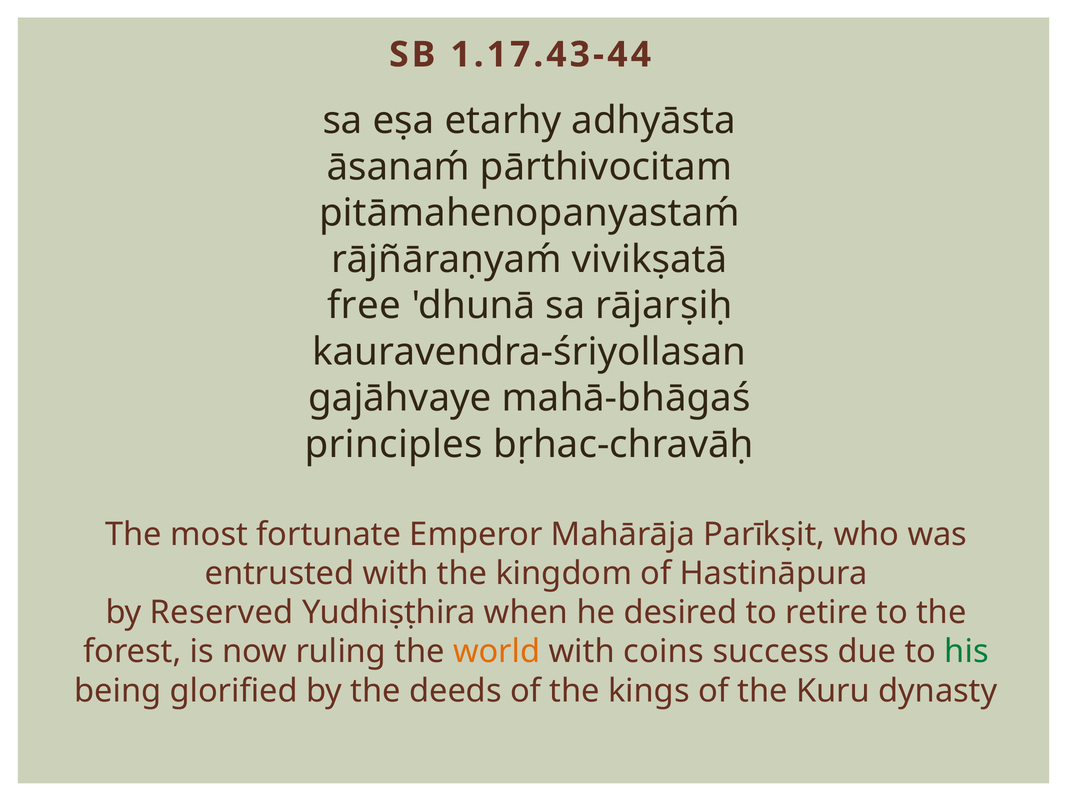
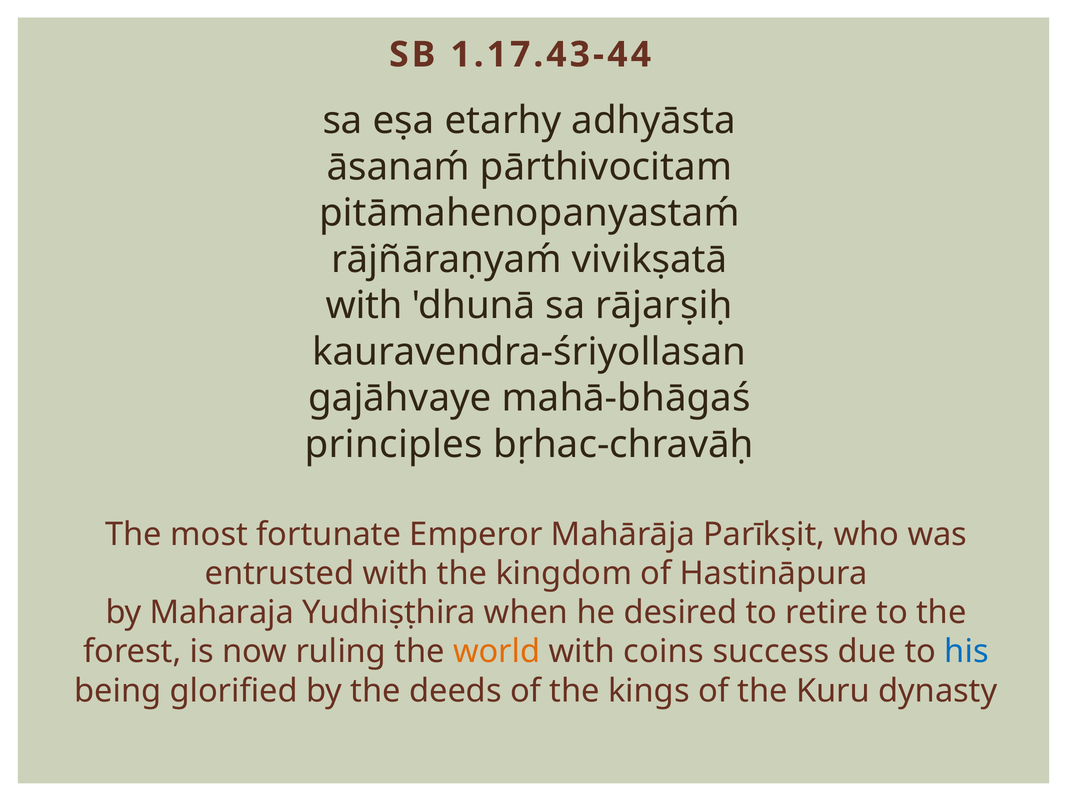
free at (364, 306): free -> with
Reserved: Reserved -> Maharaja
his colour: green -> blue
